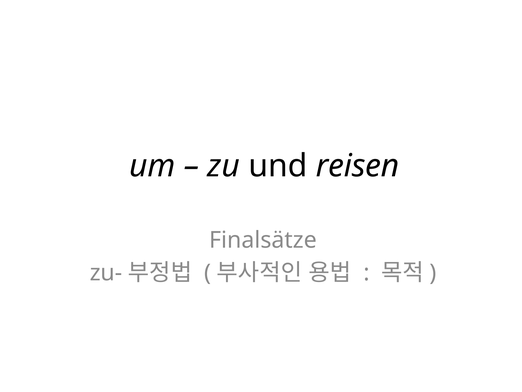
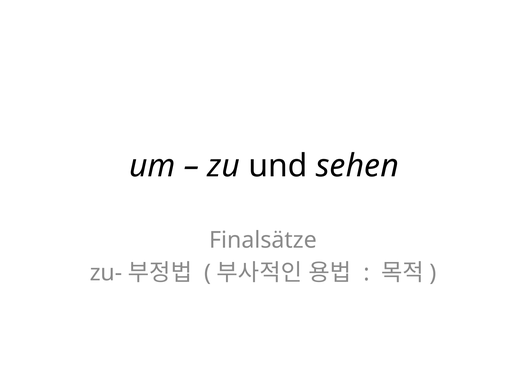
reisen: reisen -> sehen
